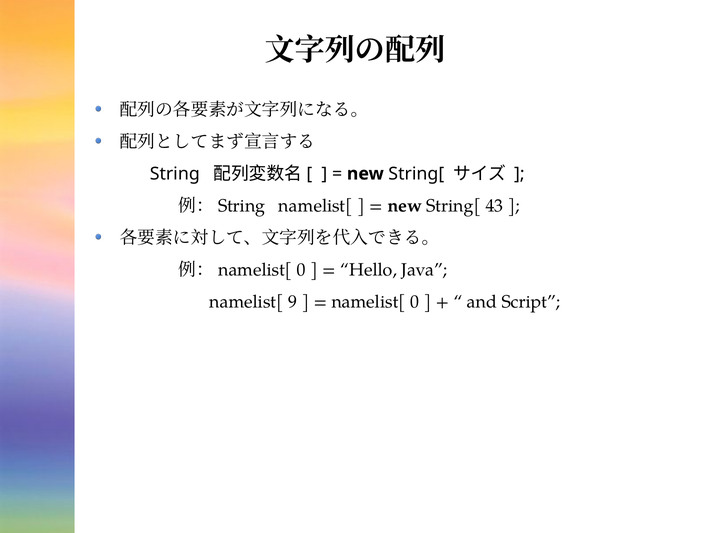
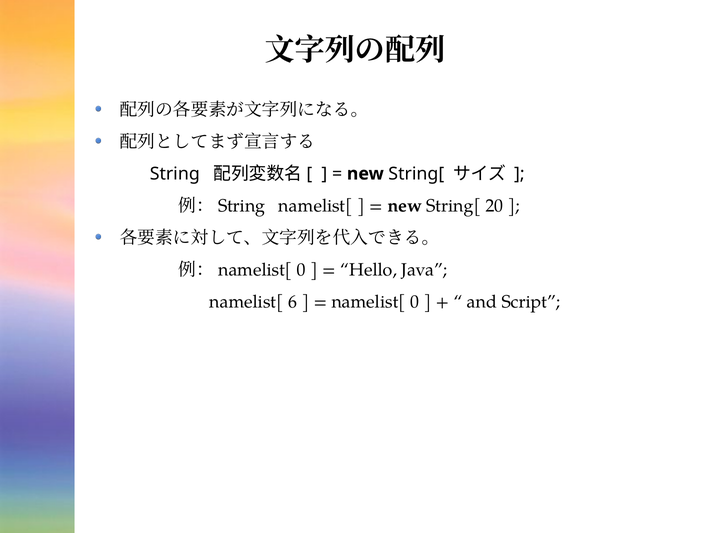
43: 43 -> 20
9: 9 -> 6
